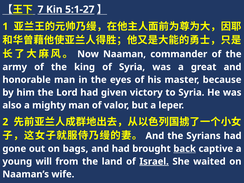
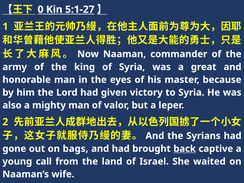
7: 7 -> 0
will: will -> call
Israel underline: present -> none
